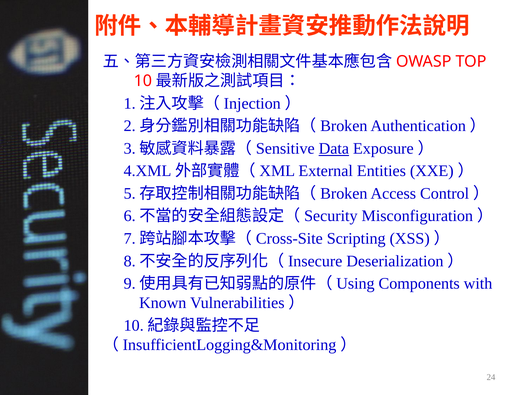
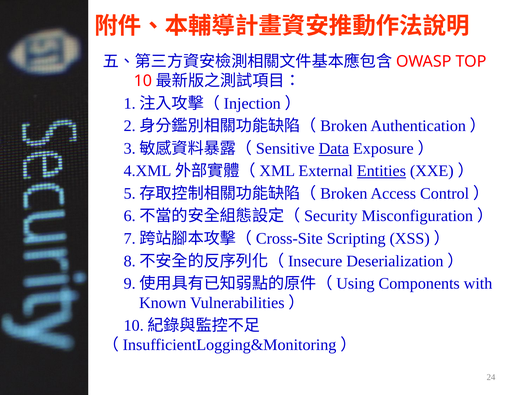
Entities underline: none -> present
